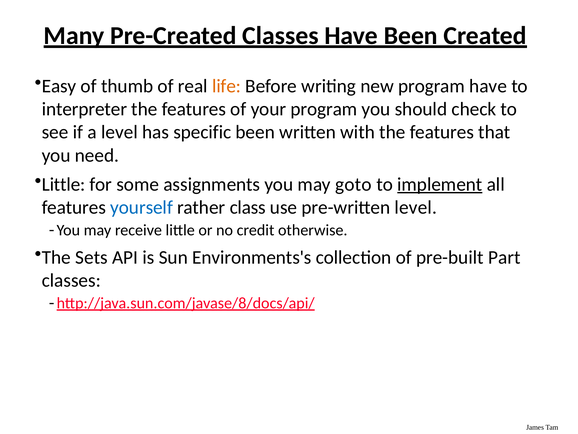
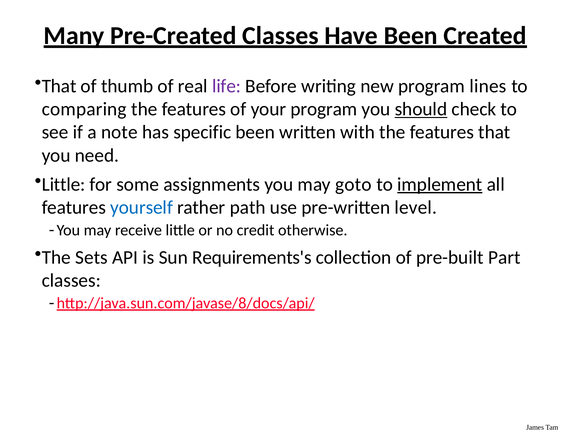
Easy at (59, 86): Easy -> That
life colour: orange -> purple
program have: have -> lines
interpreter: interpreter -> comparing
should underline: none -> present
a level: level -> note
class: class -> path
Environments's: Environments's -> Requirements's
